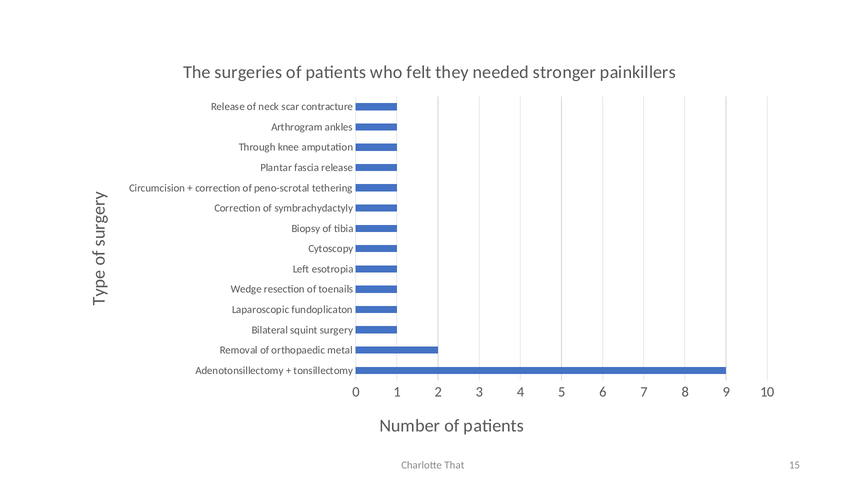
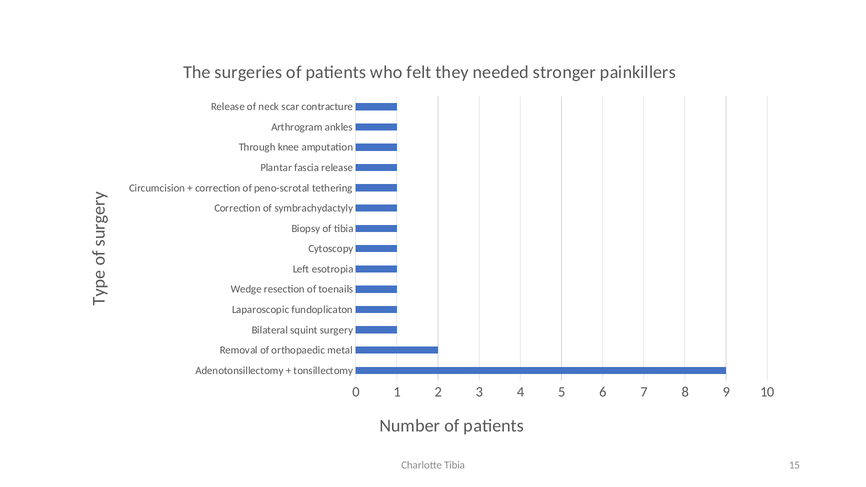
Charlotte That: That -> Tibia
